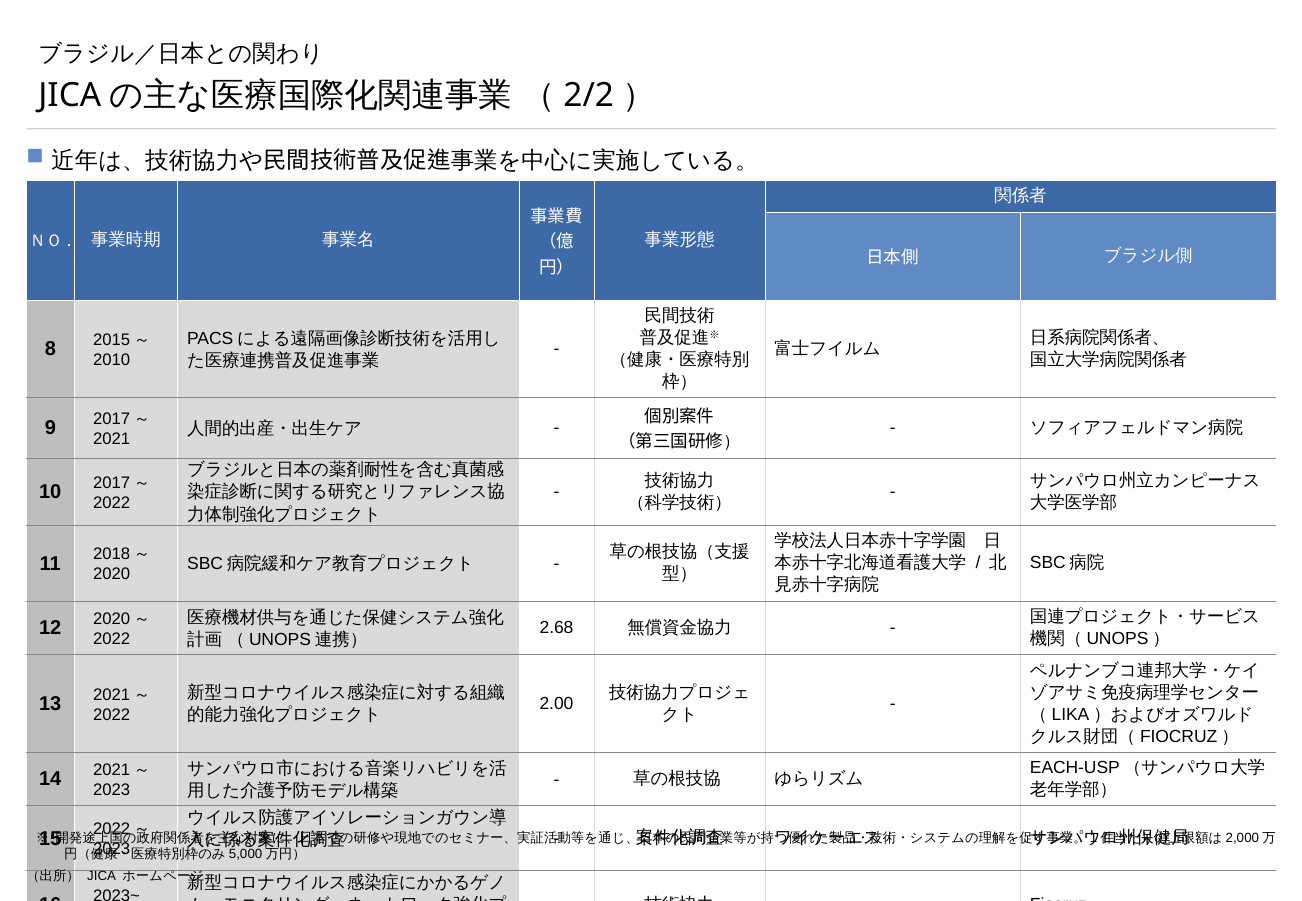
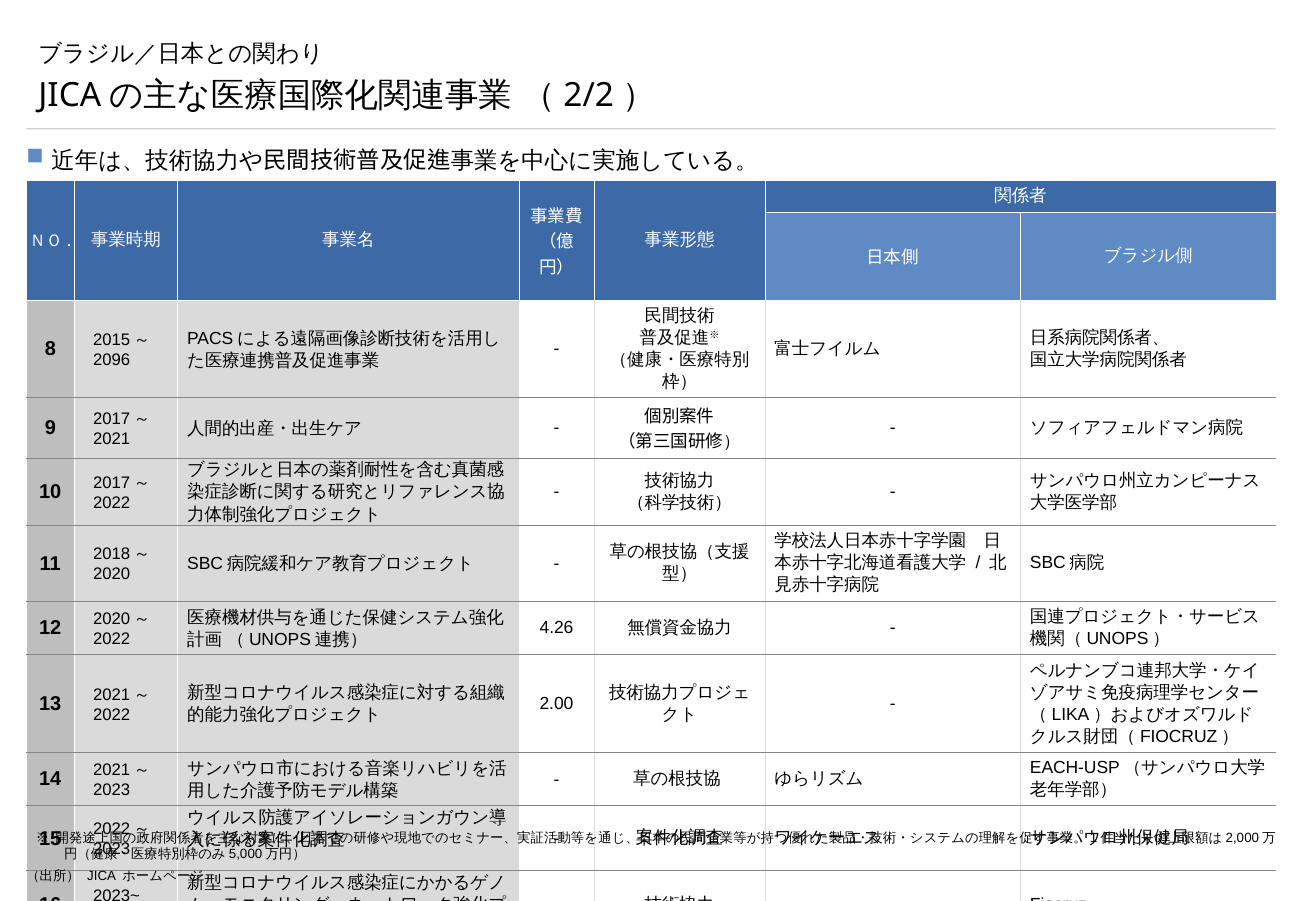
2010: 2010 -> 2096
2.68: 2.68 -> 4.26
